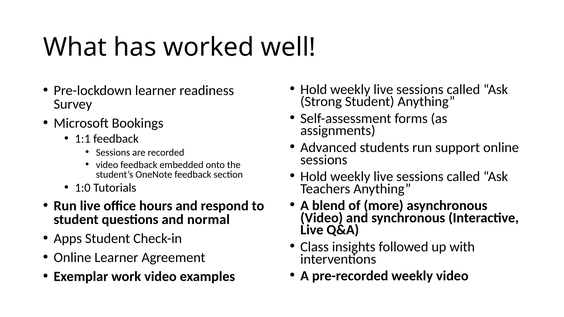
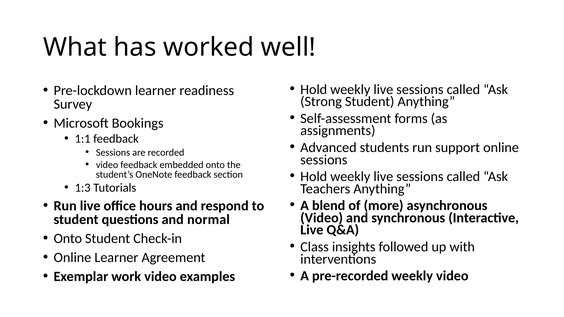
1:0: 1:0 -> 1:3
Apps at (68, 239): Apps -> Onto
